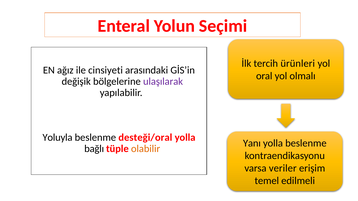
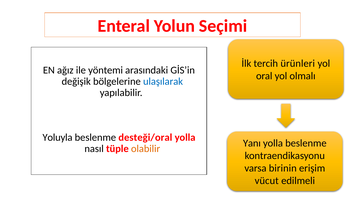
cinsiyeti: cinsiyeti -> yöntemi
ulaşılarak colour: purple -> blue
bağlı: bağlı -> nasıl
veriler: veriler -> birinin
temel: temel -> vücut
